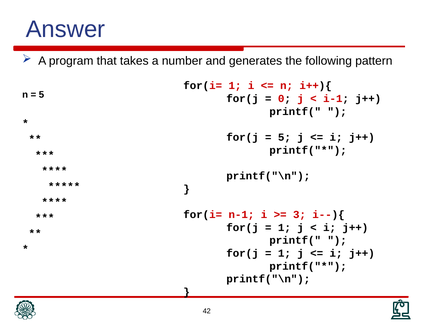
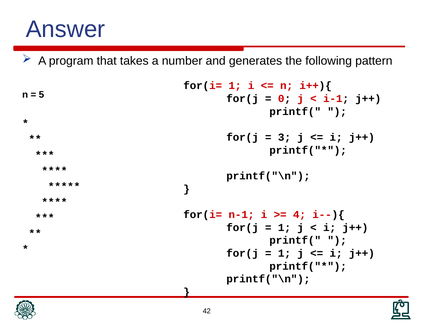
5 at (284, 138): 5 -> 3
3: 3 -> 4
